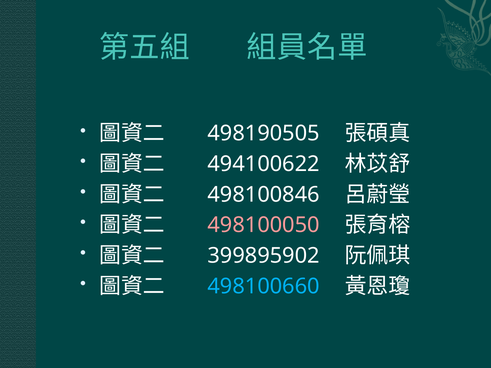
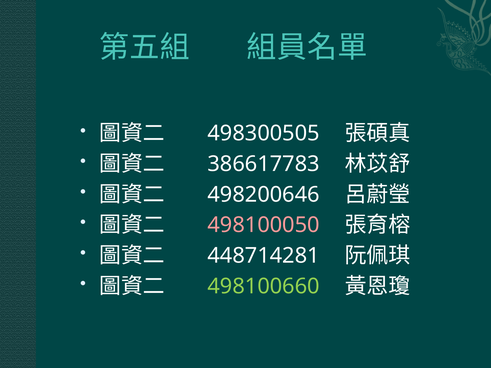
498190505: 498190505 -> 498300505
494100622: 494100622 -> 386617783
498100846: 498100846 -> 498200646
399895902: 399895902 -> 448714281
498100660 colour: light blue -> light green
